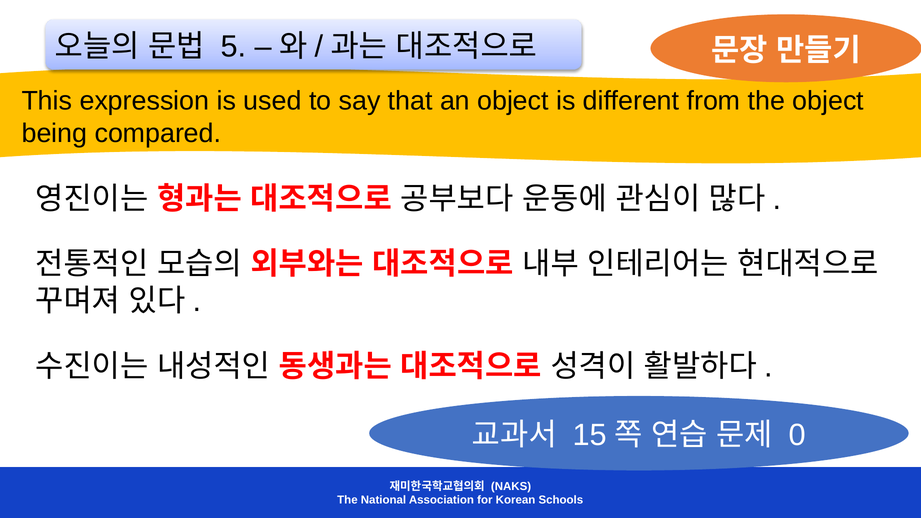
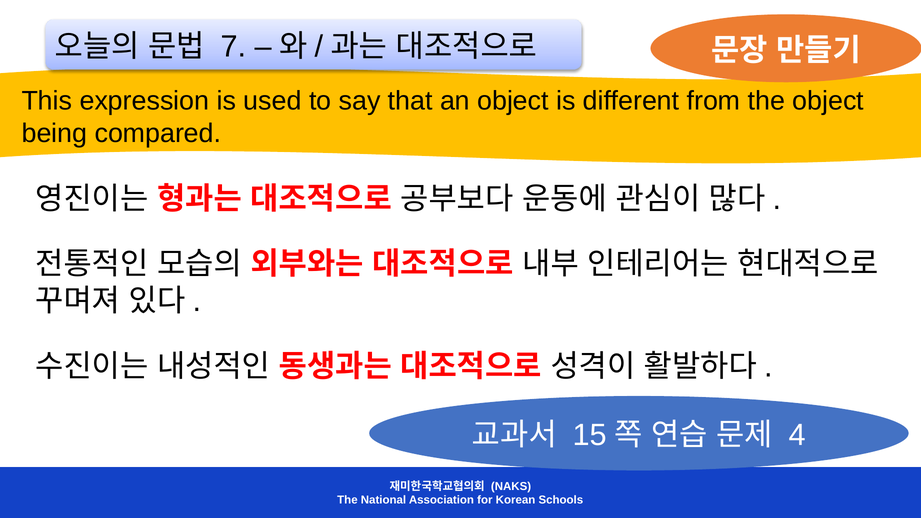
5: 5 -> 7
0: 0 -> 4
